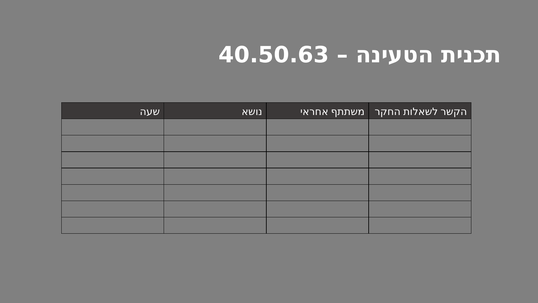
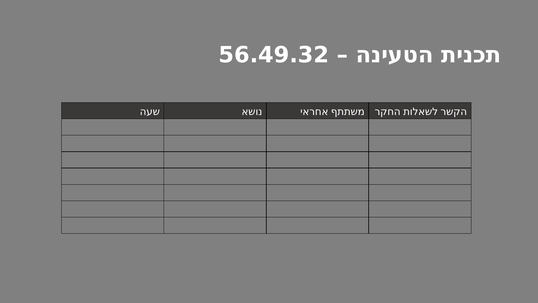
40.50.63: 40.50.63 -> 56.49.32
